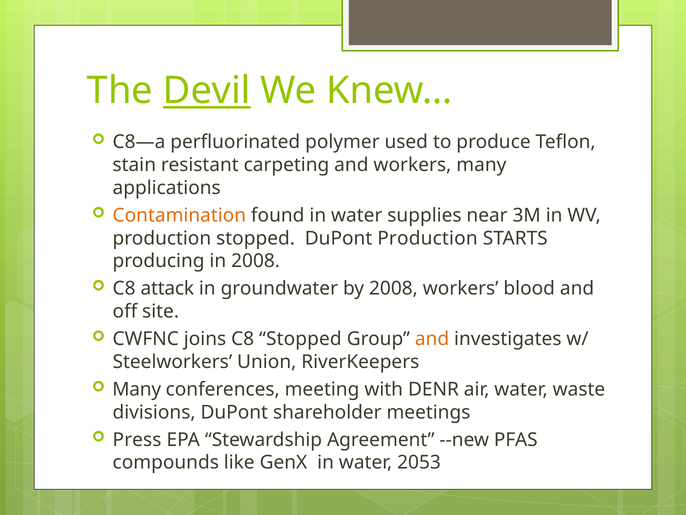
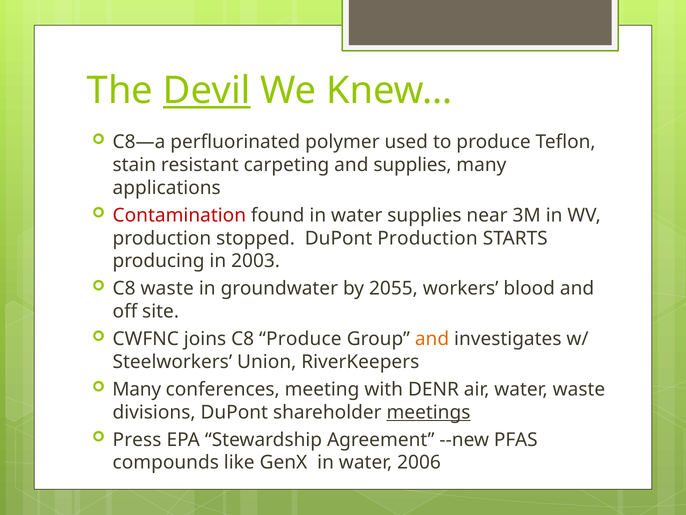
and workers: workers -> supplies
Contamination colour: orange -> red
in 2008: 2008 -> 2003
C8 attack: attack -> waste
by 2008: 2008 -> 2055
C8 Stopped: Stopped -> Produce
meetings underline: none -> present
2053: 2053 -> 2006
